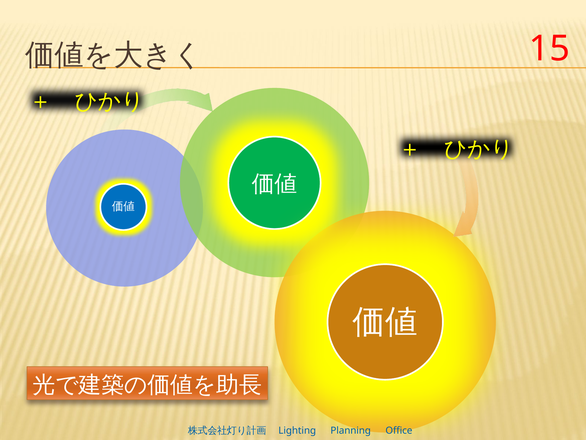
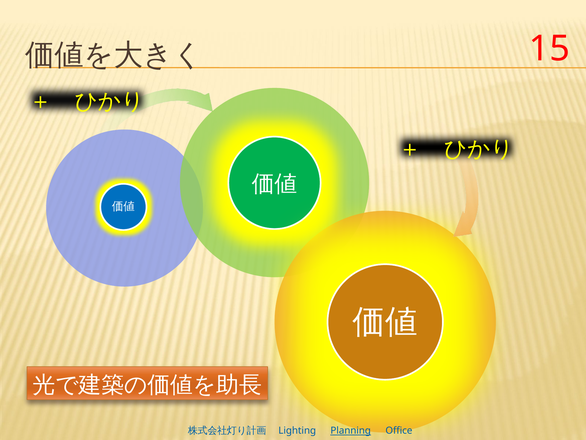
Planning underline: none -> present
